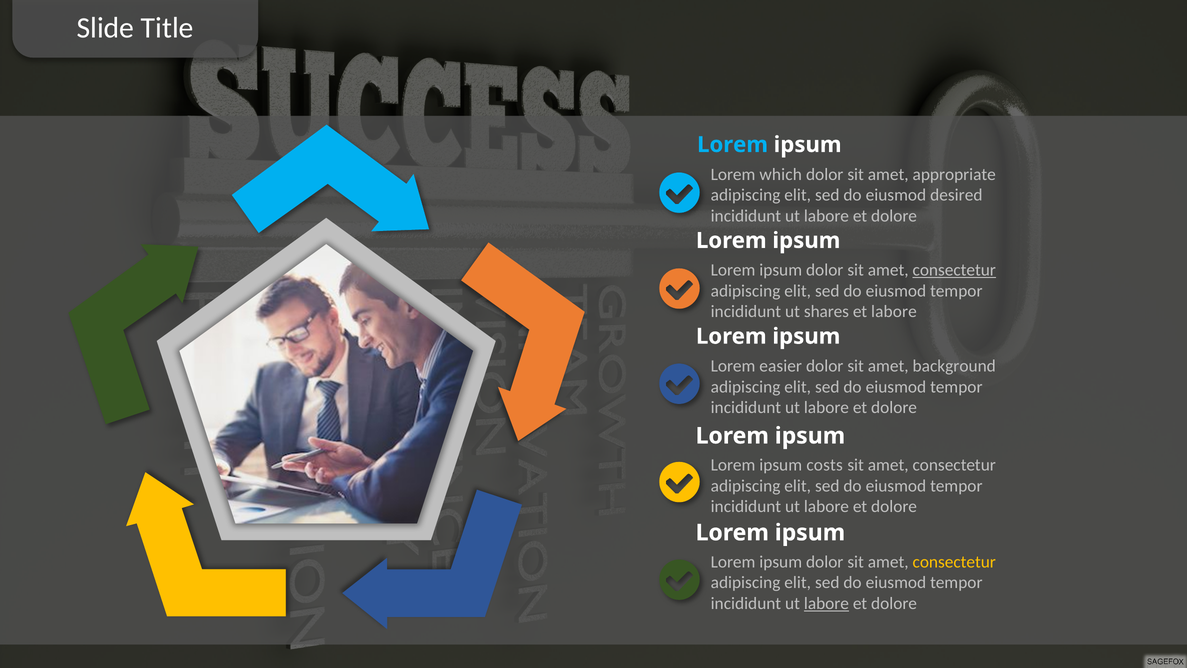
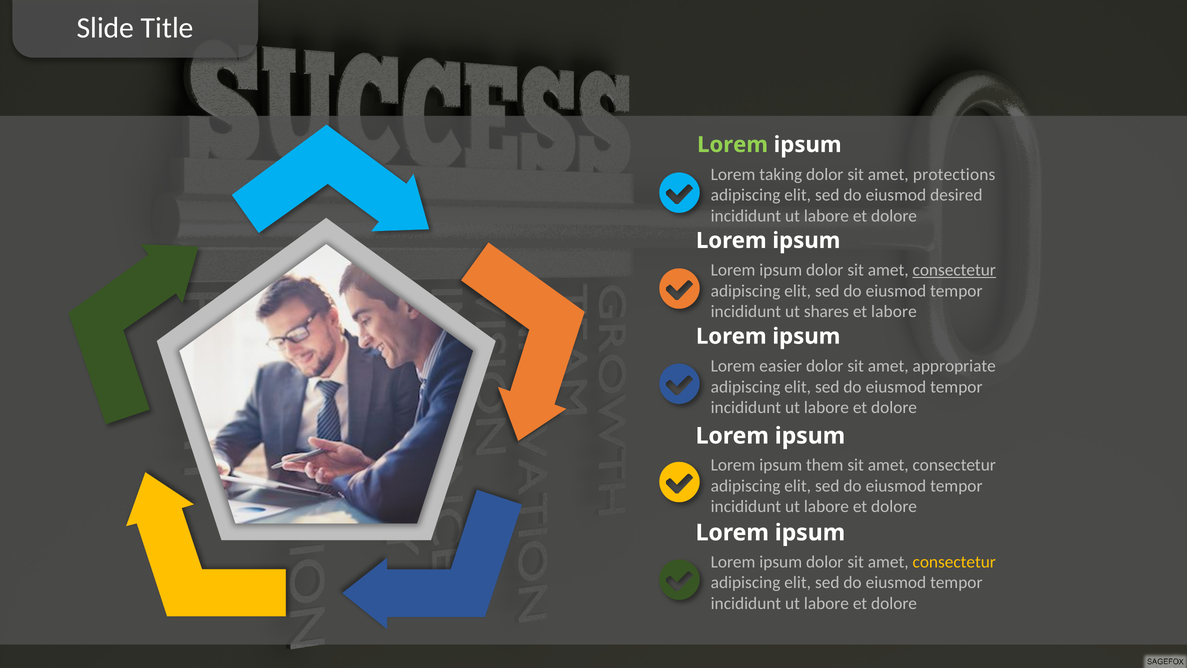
Lorem at (733, 145) colour: light blue -> light green
which: which -> taking
appropriate: appropriate -> protections
background: background -> appropriate
costs: costs -> them
labore at (826, 603) underline: present -> none
